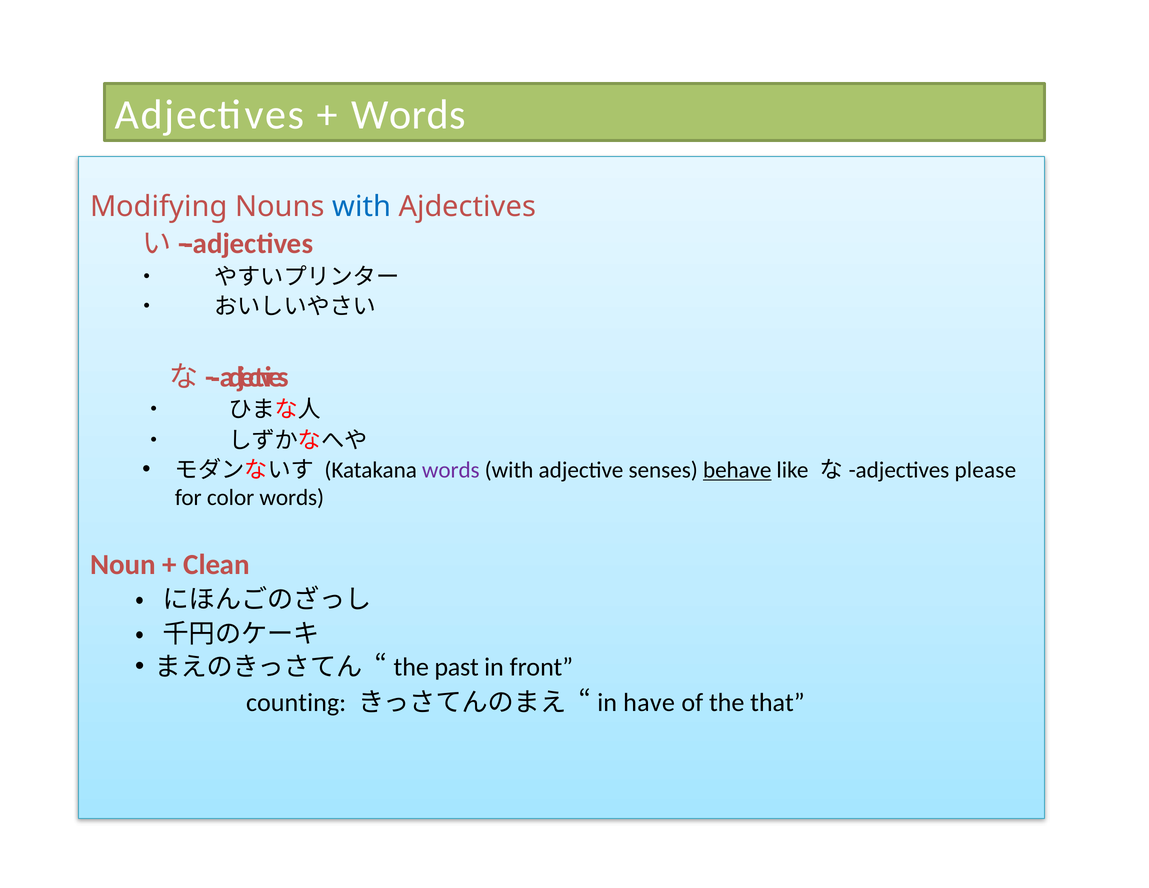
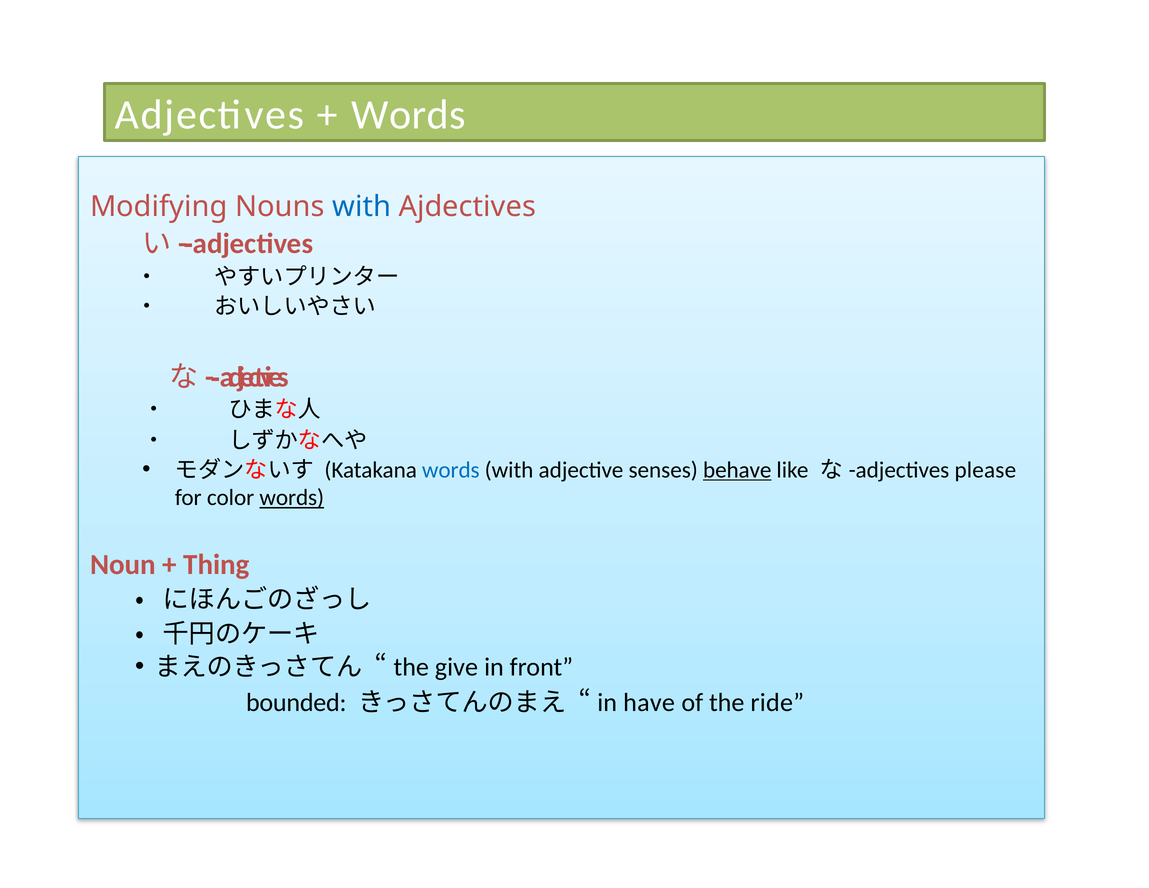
words at (451, 470) colour: purple -> blue
words at (292, 498) underline: none -> present
Clean: Clean -> Thing
past: past -> give
counting: counting -> bounded
that: that -> ride
